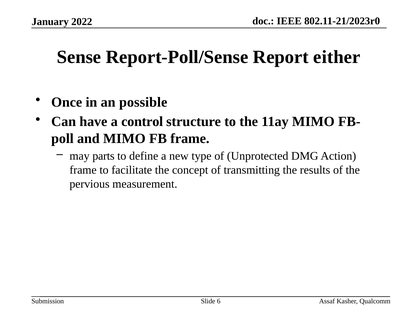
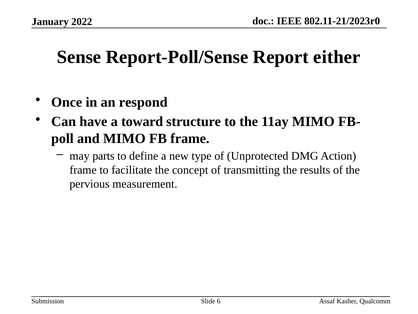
possible: possible -> respond
control: control -> toward
